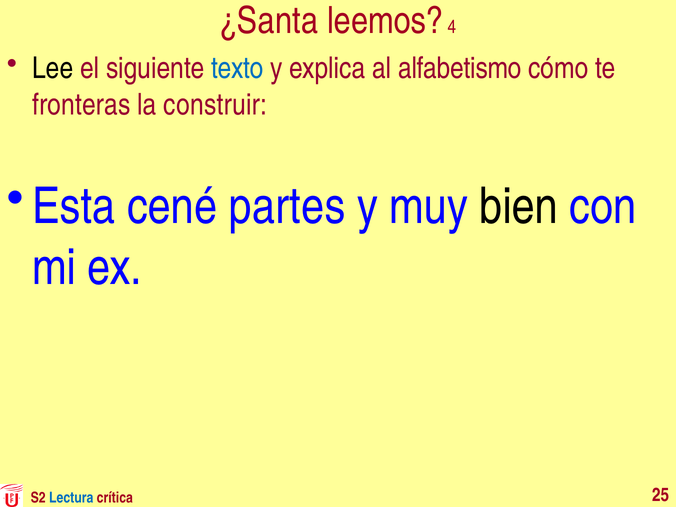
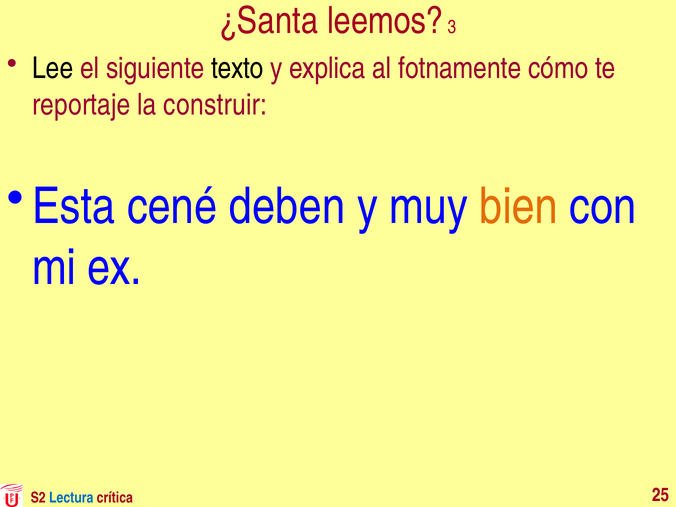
4: 4 -> 3
texto colour: blue -> black
alfabetismo: alfabetismo -> fotnamente
fronteras: fronteras -> reportaje
partes: partes -> deben
bien colour: black -> orange
